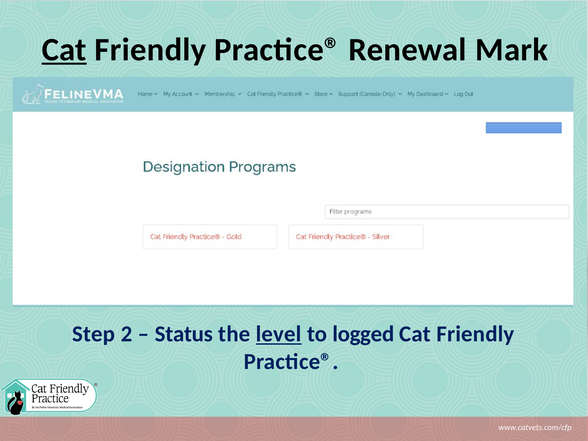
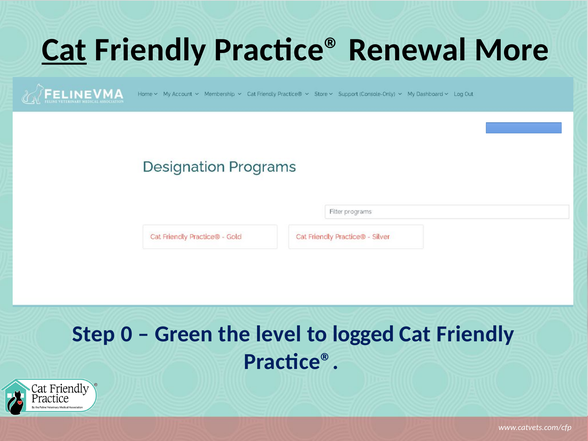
Mark: Mark -> More
2: 2 -> 0
Status: Status -> Green
level underline: present -> none
